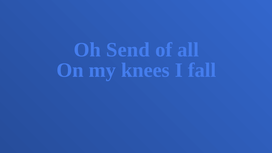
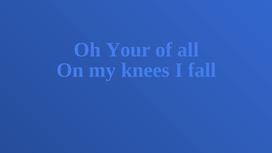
Send: Send -> Your
